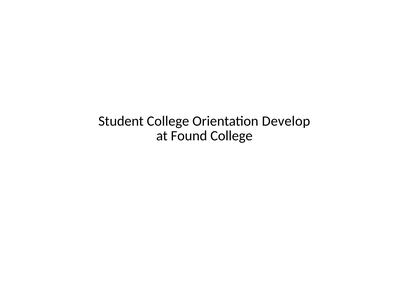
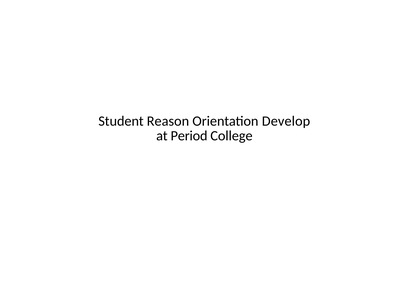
Student College: College -> Reason
Found: Found -> Period
